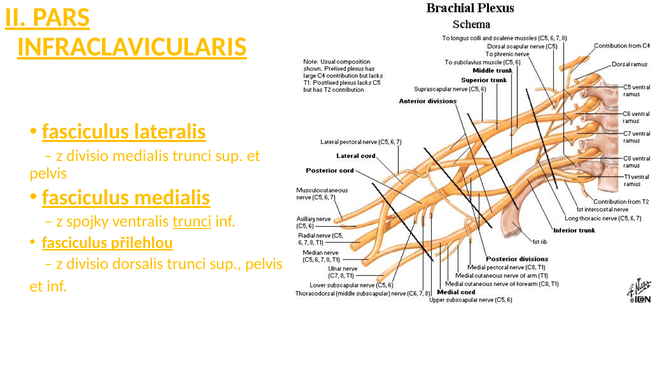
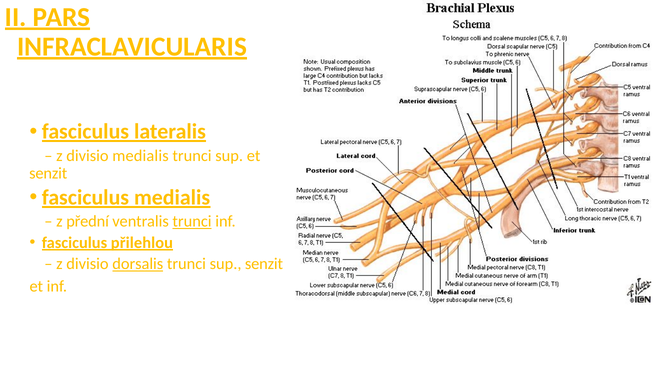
pelvis at (48, 173): pelvis -> senzit
spojky: spojky -> přední
dorsalis underline: none -> present
sup pelvis: pelvis -> senzit
